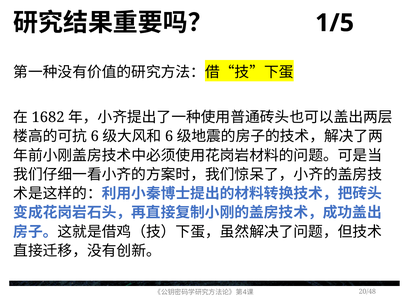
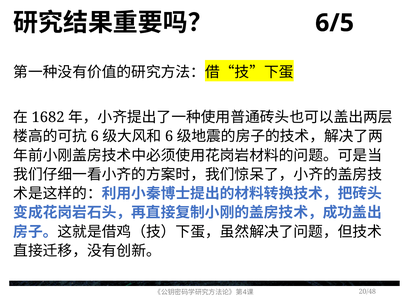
1/5: 1/5 -> 6/5
